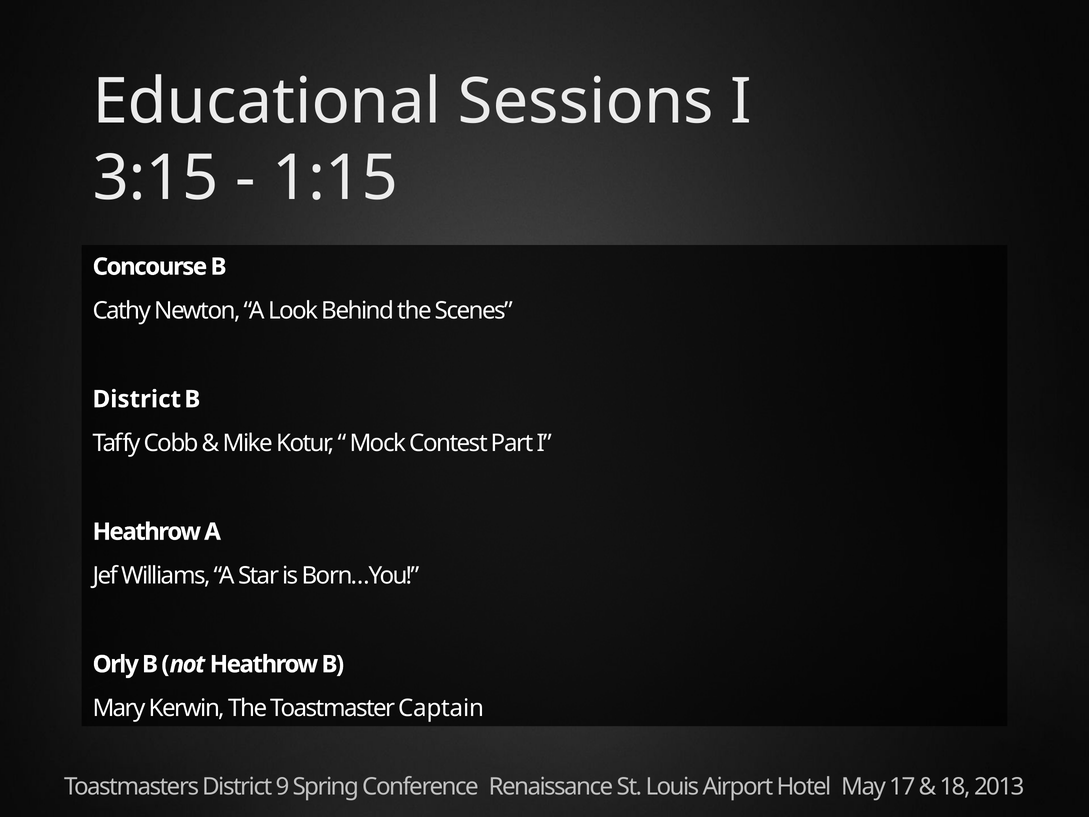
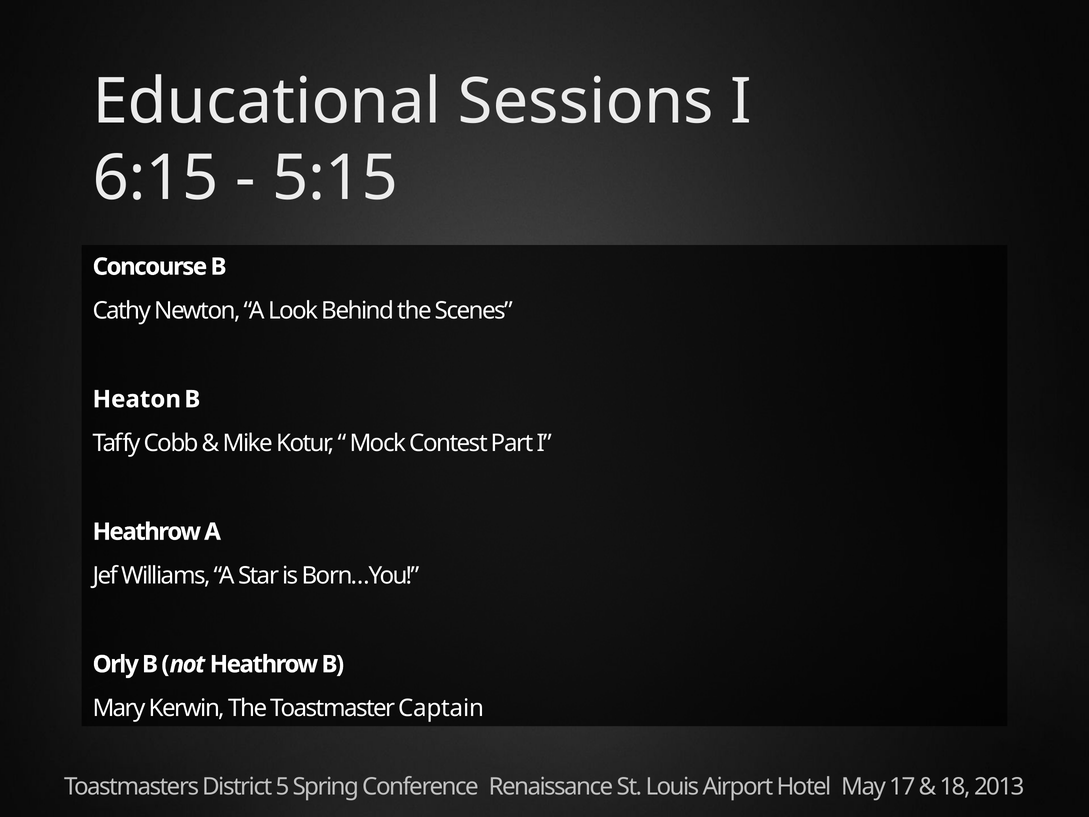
3:15: 3:15 -> 6:15
1:15: 1:15 -> 5:15
District at (137, 399): District -> Heaton
9: 9 -> 5
